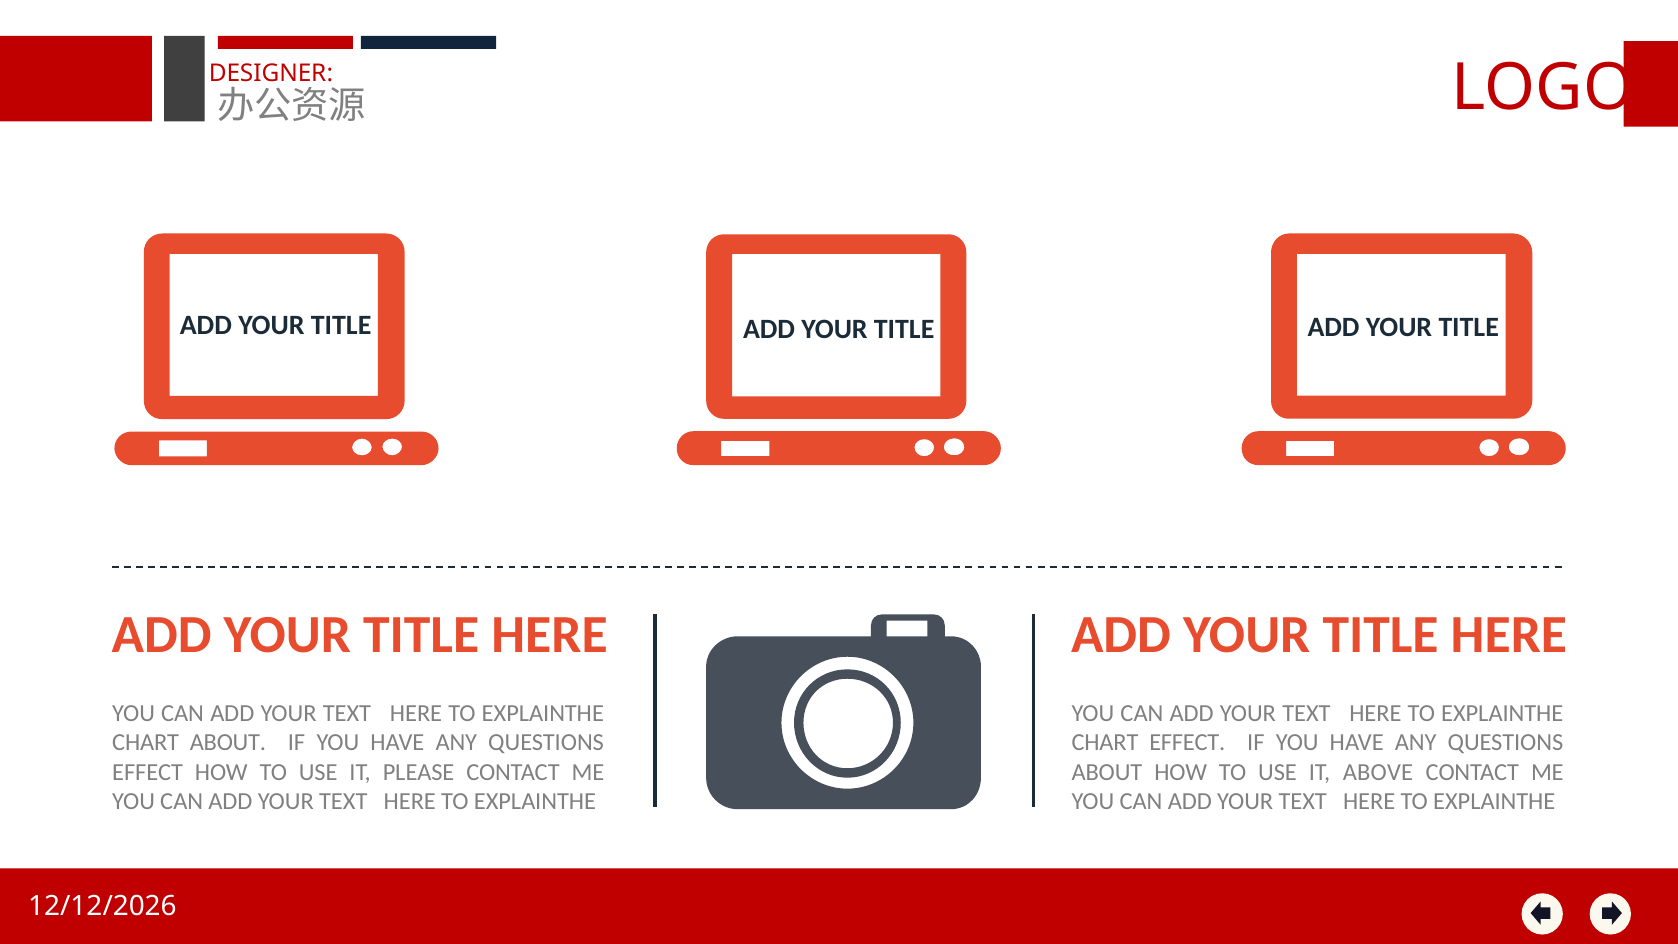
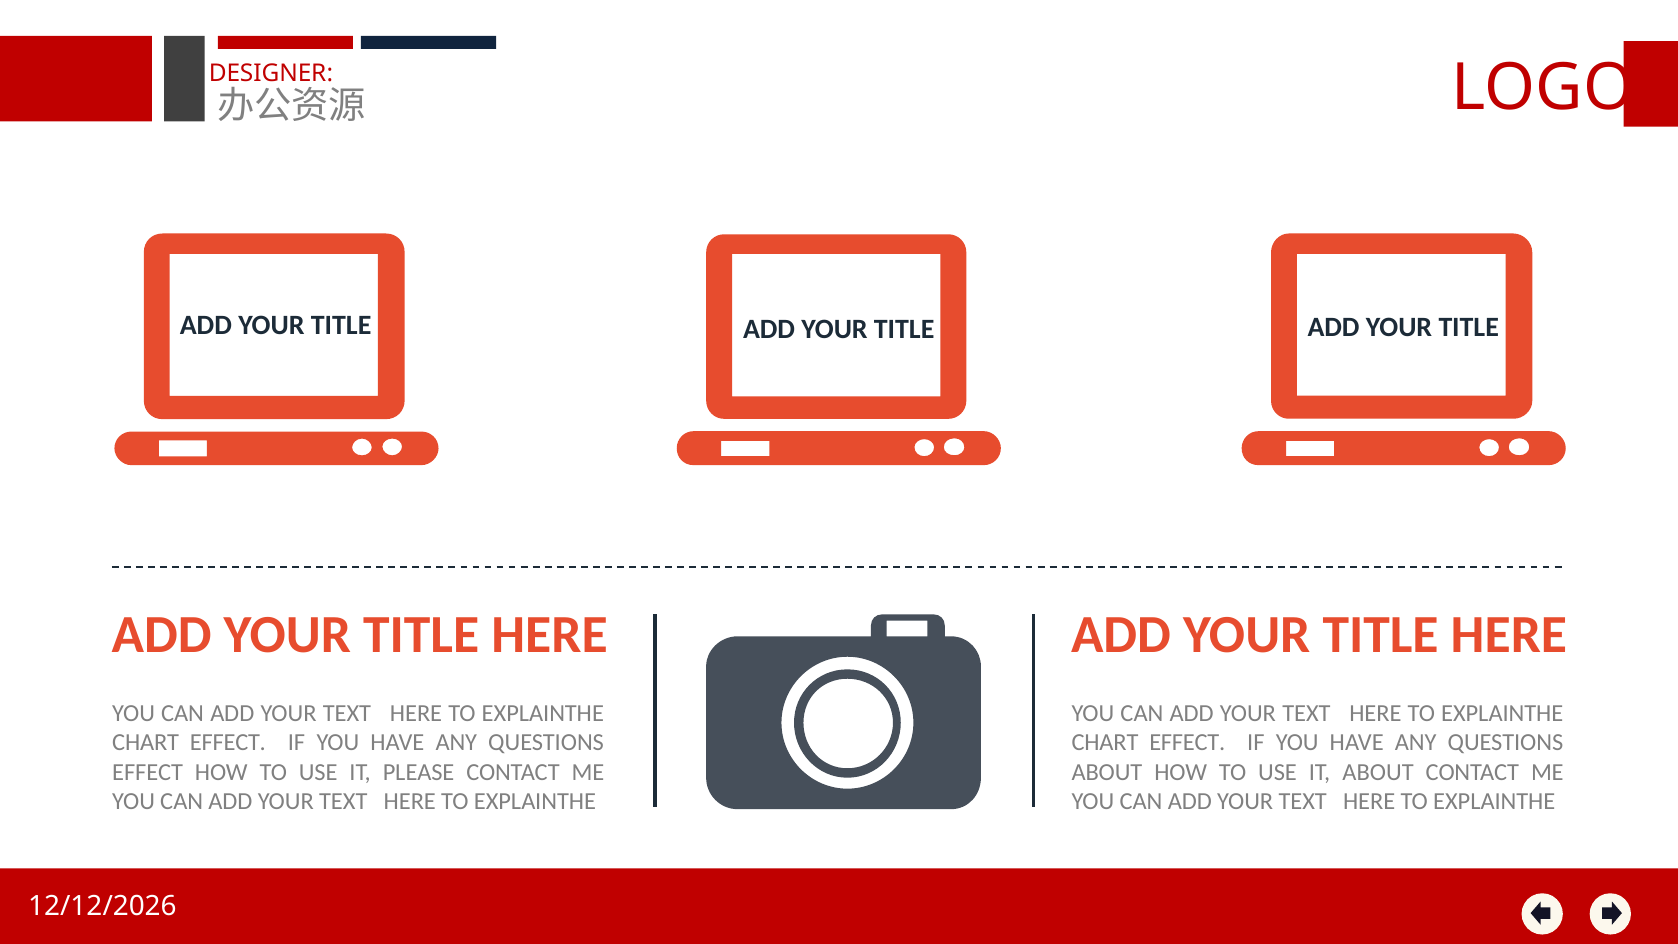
ABOUT at (228, 743): ABOUT -> EFFECT
IT ABOVE: ABOVE -> ABOUT
